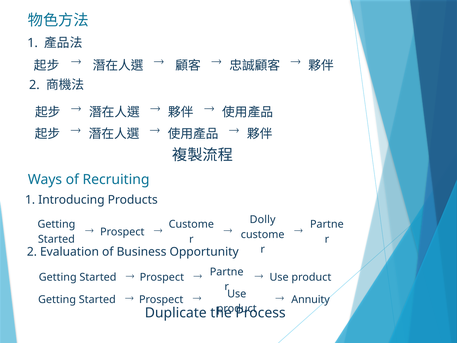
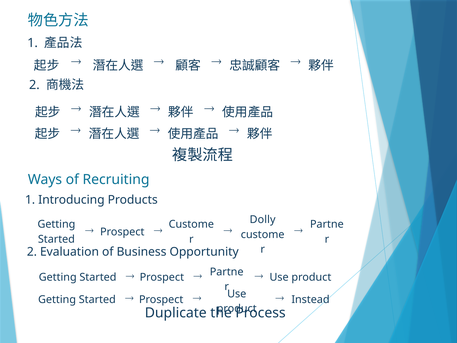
Annuity: Annuity -> Instead
